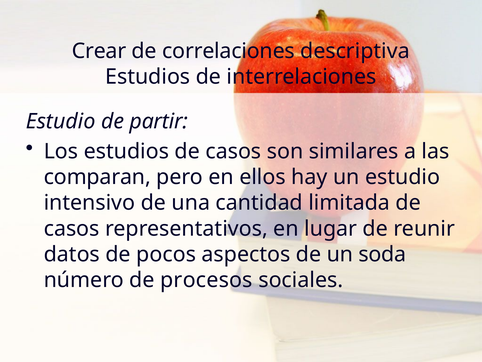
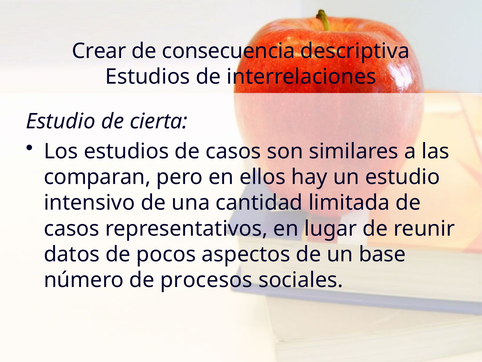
correlaciones: correlaciones -> consecuencia
partir: partir -> cierta
soda: soda -> base
